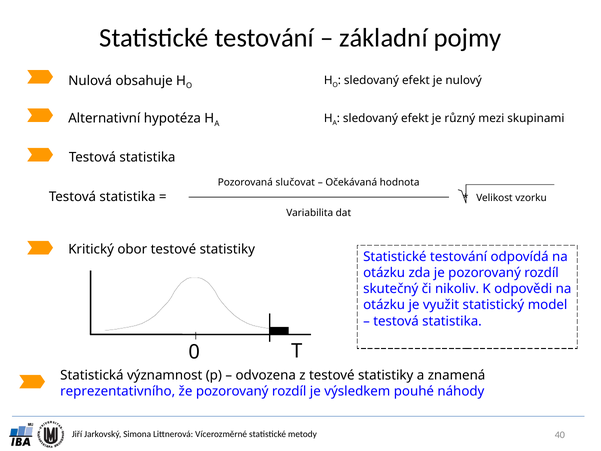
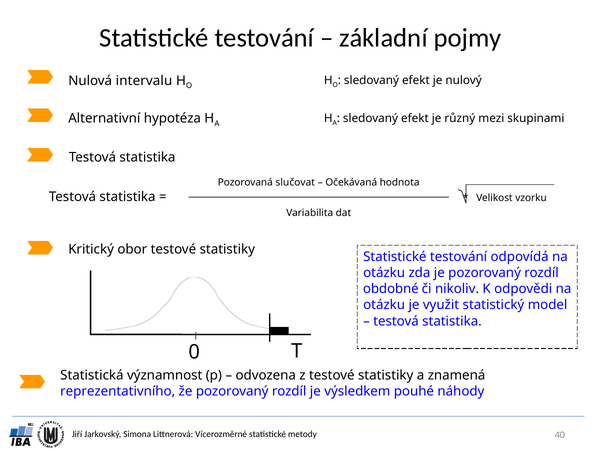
obsahuje: obsahuje -> intervalu
skutečný: skutečný -> obdobné
